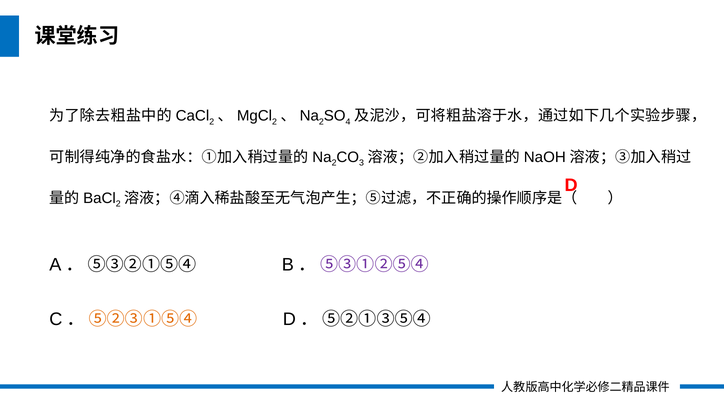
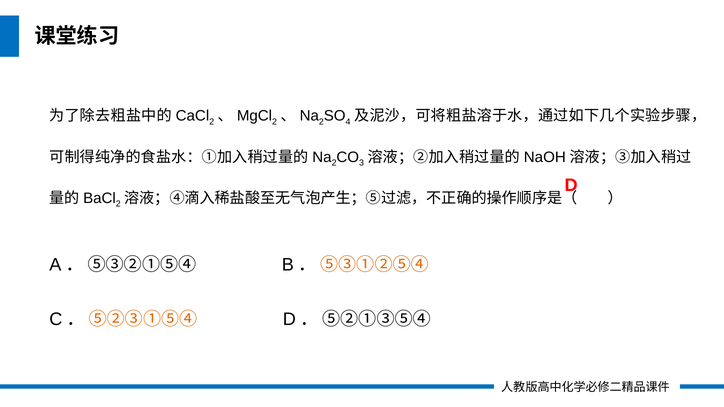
⑤③①②⑤④ colour: purple -> orange
